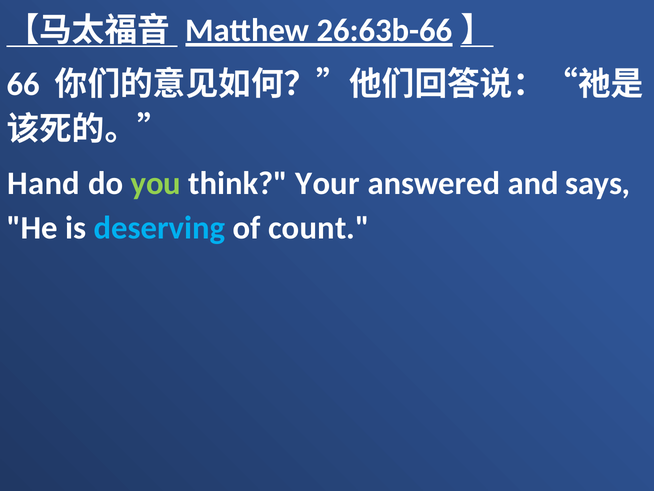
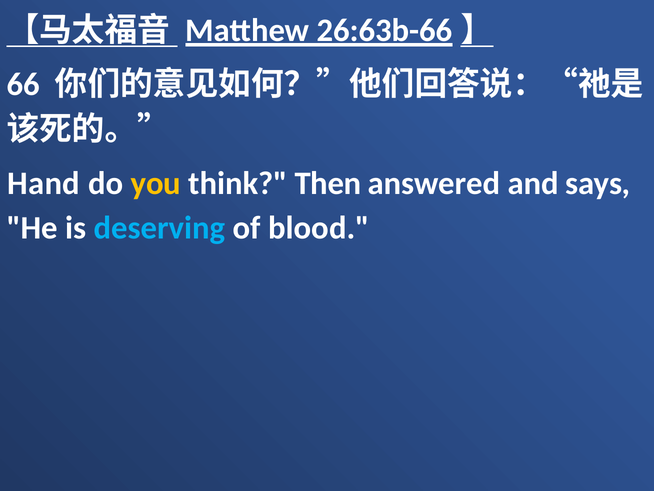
you colour: light green -> yellow
Your: Your -> Then
count: count -> blood
